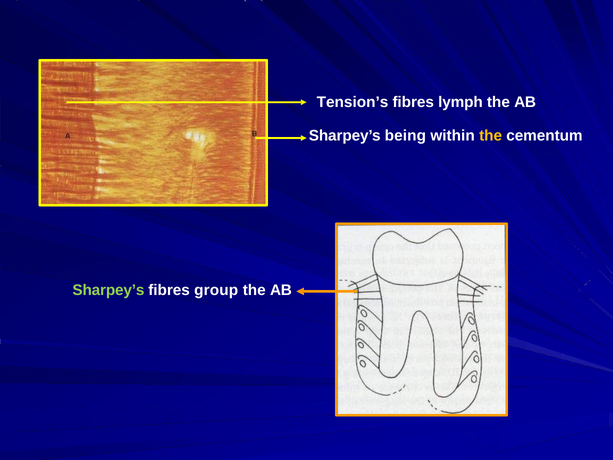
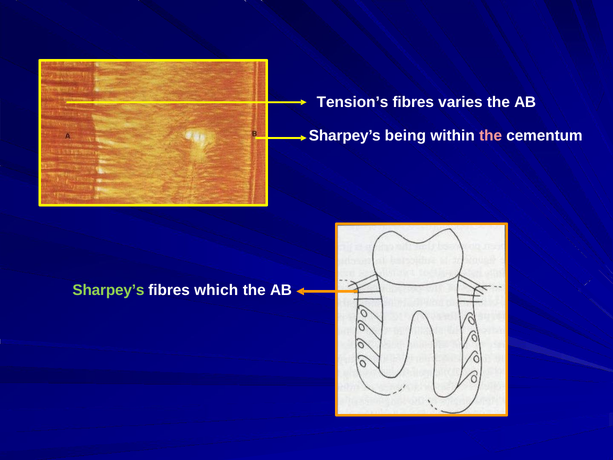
lymph: lymph -> varies
the at (491, 135) colour: yellow -> pink
group: group -> which
